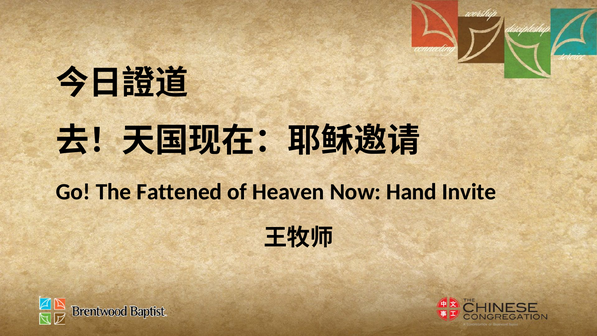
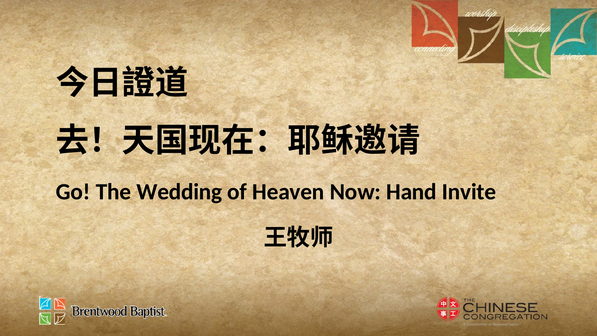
Fattened: Fattened -> Wedding
